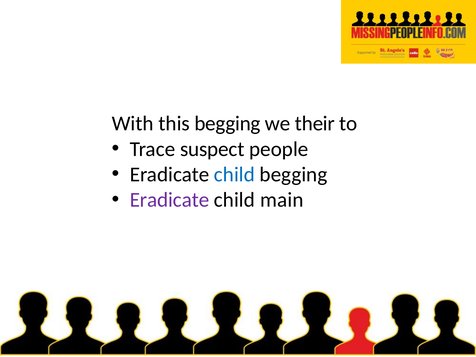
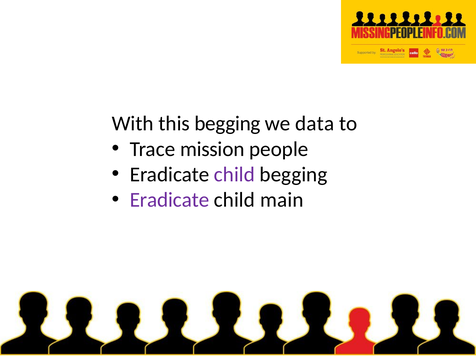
their: their -> data
suspect: suspect -> mission
child at (234, 174) colour: blue -> purple
